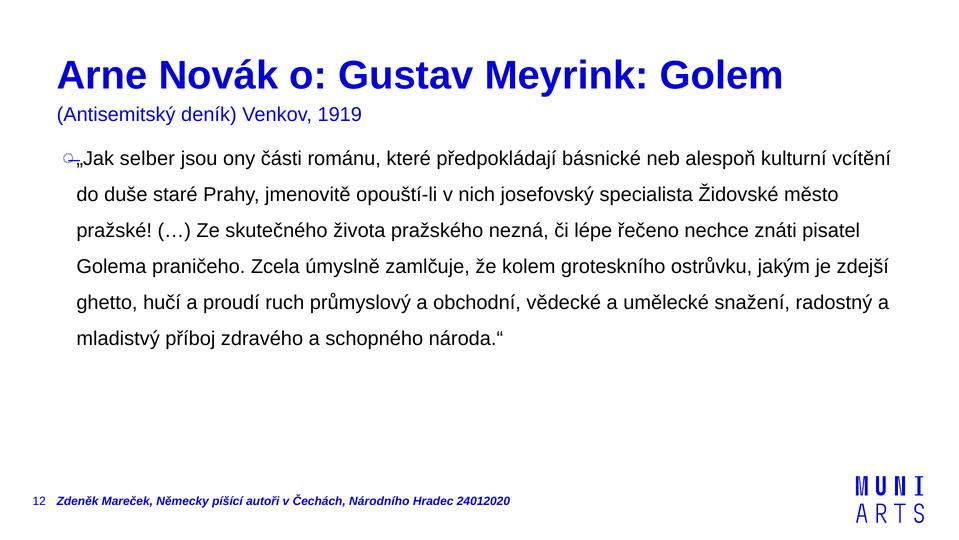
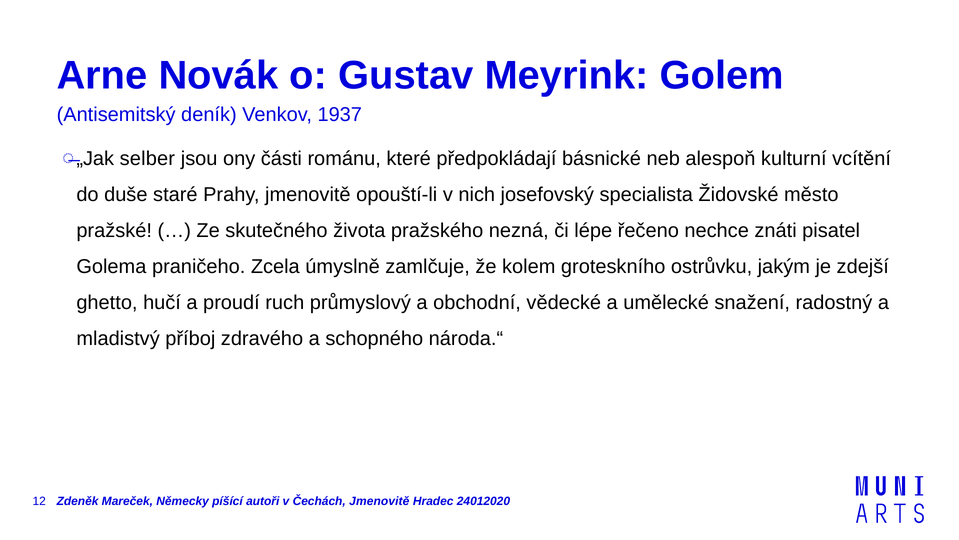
1919: 1919 -> 1937
Čechách Národního: Národního -> Jmenovitě
